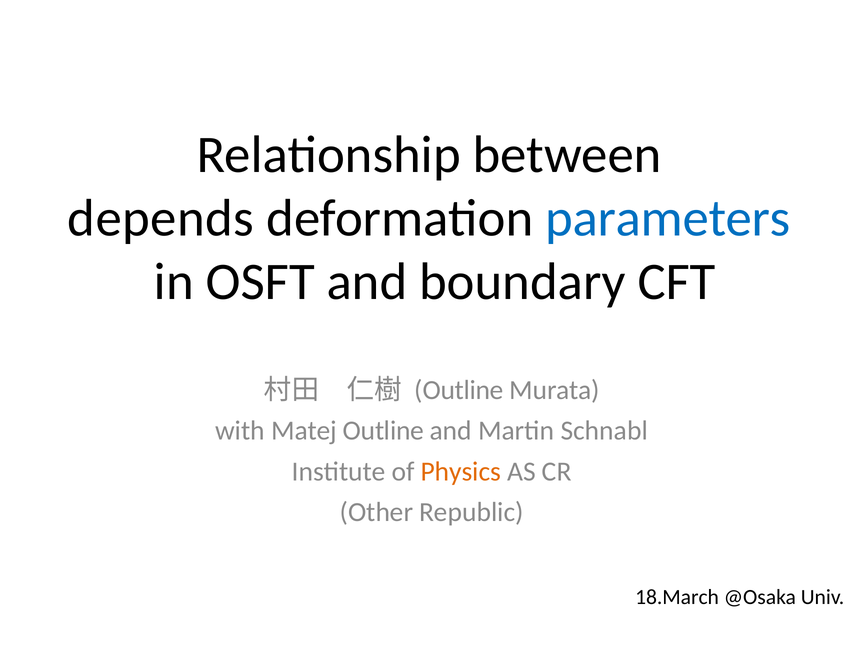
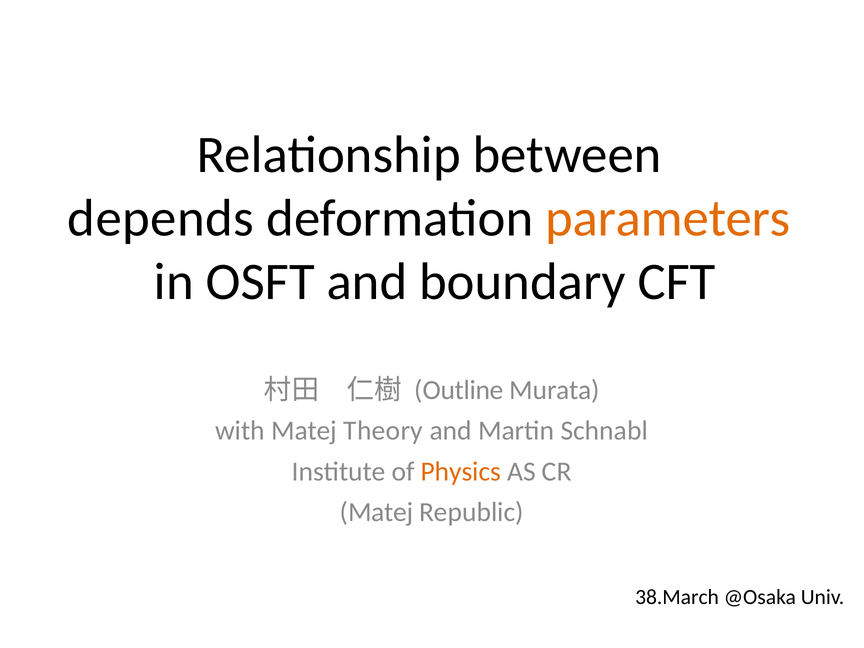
parameters colour: blue -> orange
Matej Outline: Outline -> Theory
Other at (377, 512): Other -> Matej
18.March: 18.March -> 38.March
